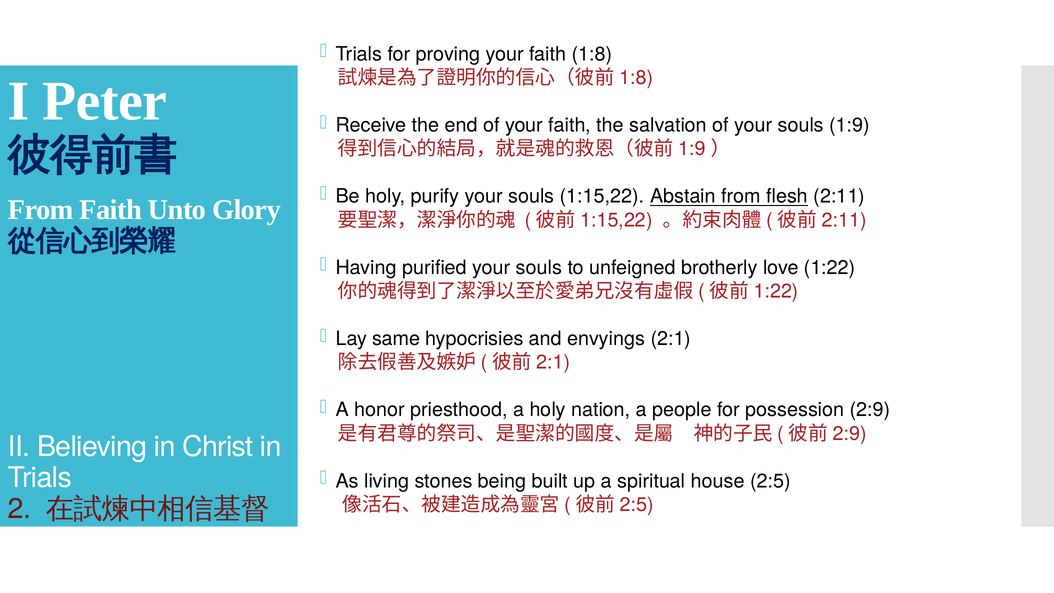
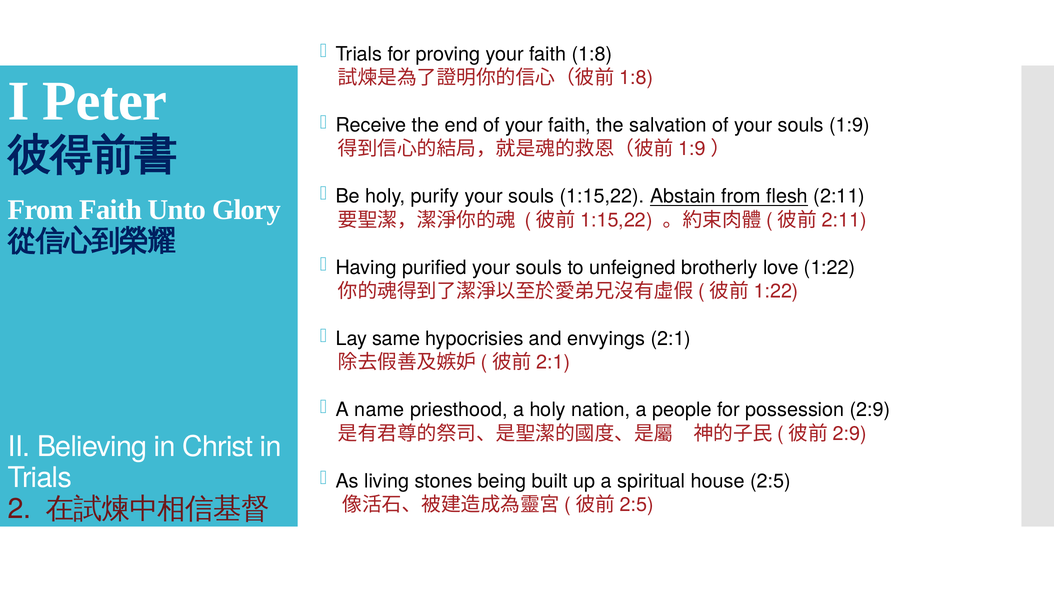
honor: honor -> name
